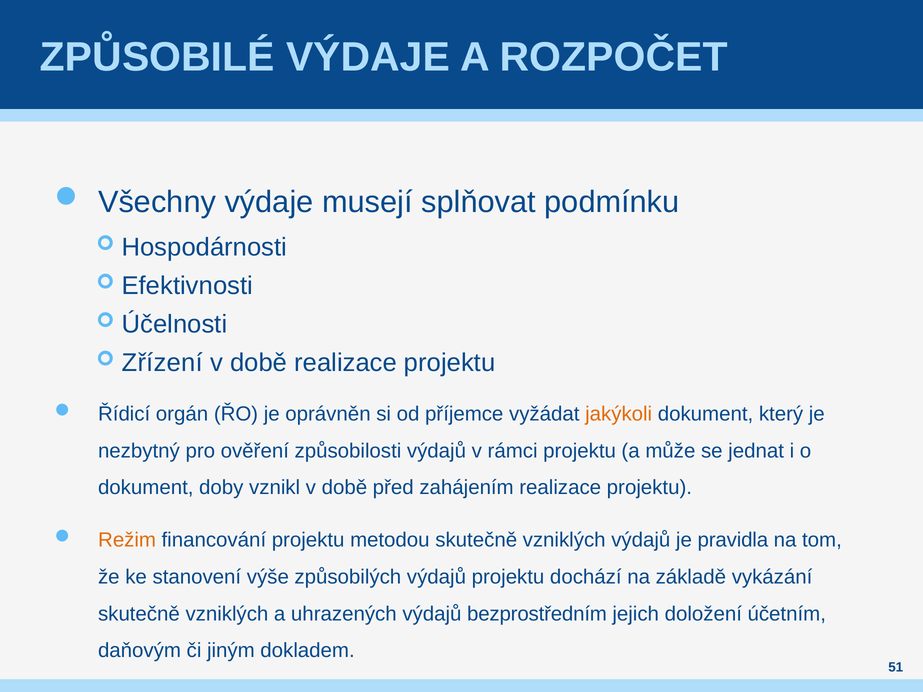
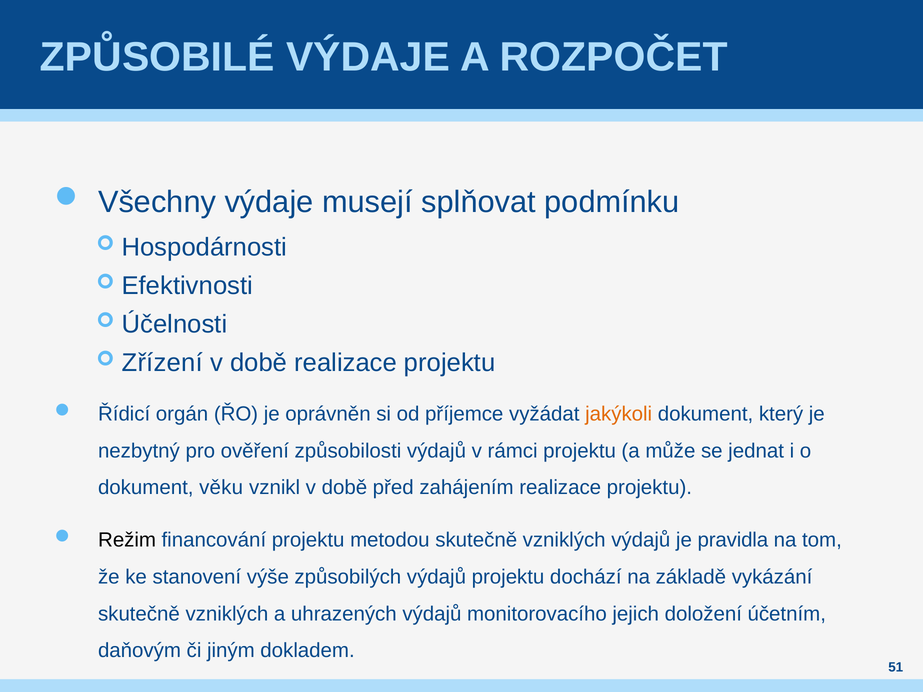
doby: doby -> věku
Režim colour: orange -> black
bezprostředním: bezprostředním -> monitorovacího
